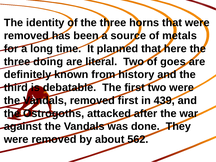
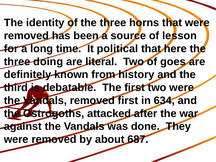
metals: metals -> lesson
planned: planned -> political
439: 439 -> 634
562: 562 -> 687
